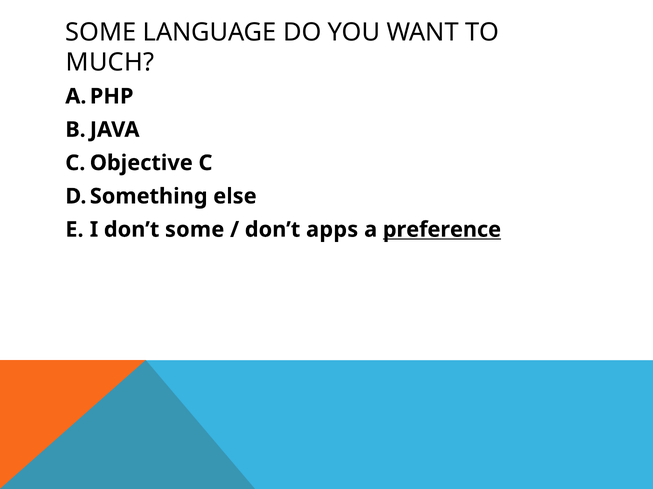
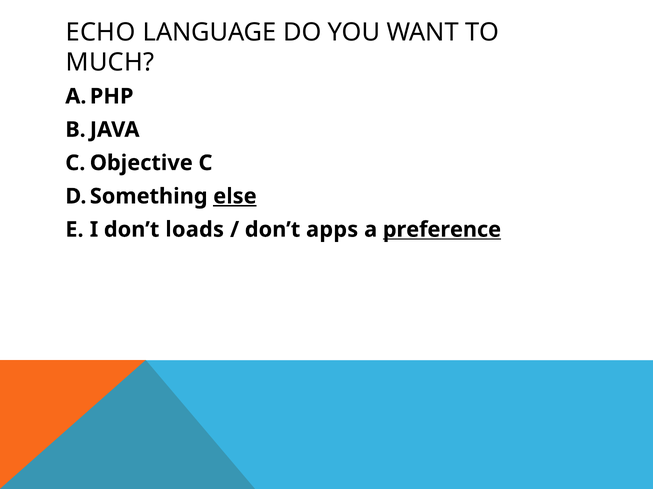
SOME at (101, 32): SOME -> ECHO
else underline: none -> present
don’t some: some -> loads
